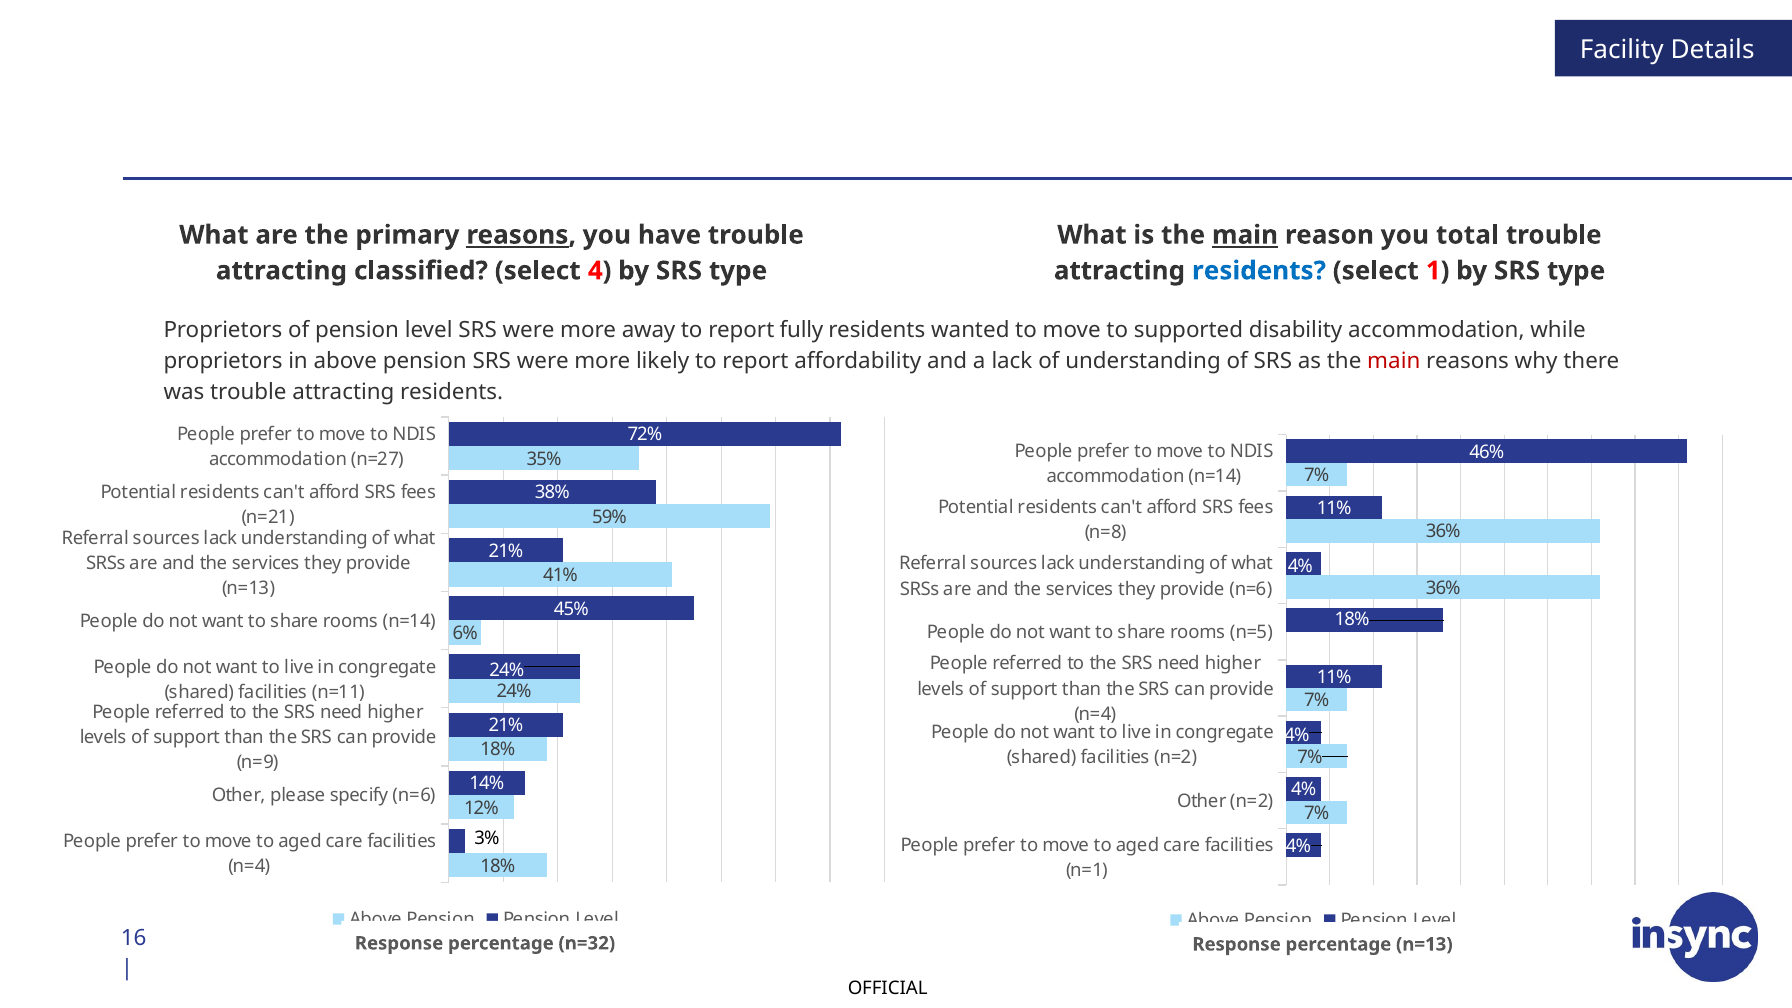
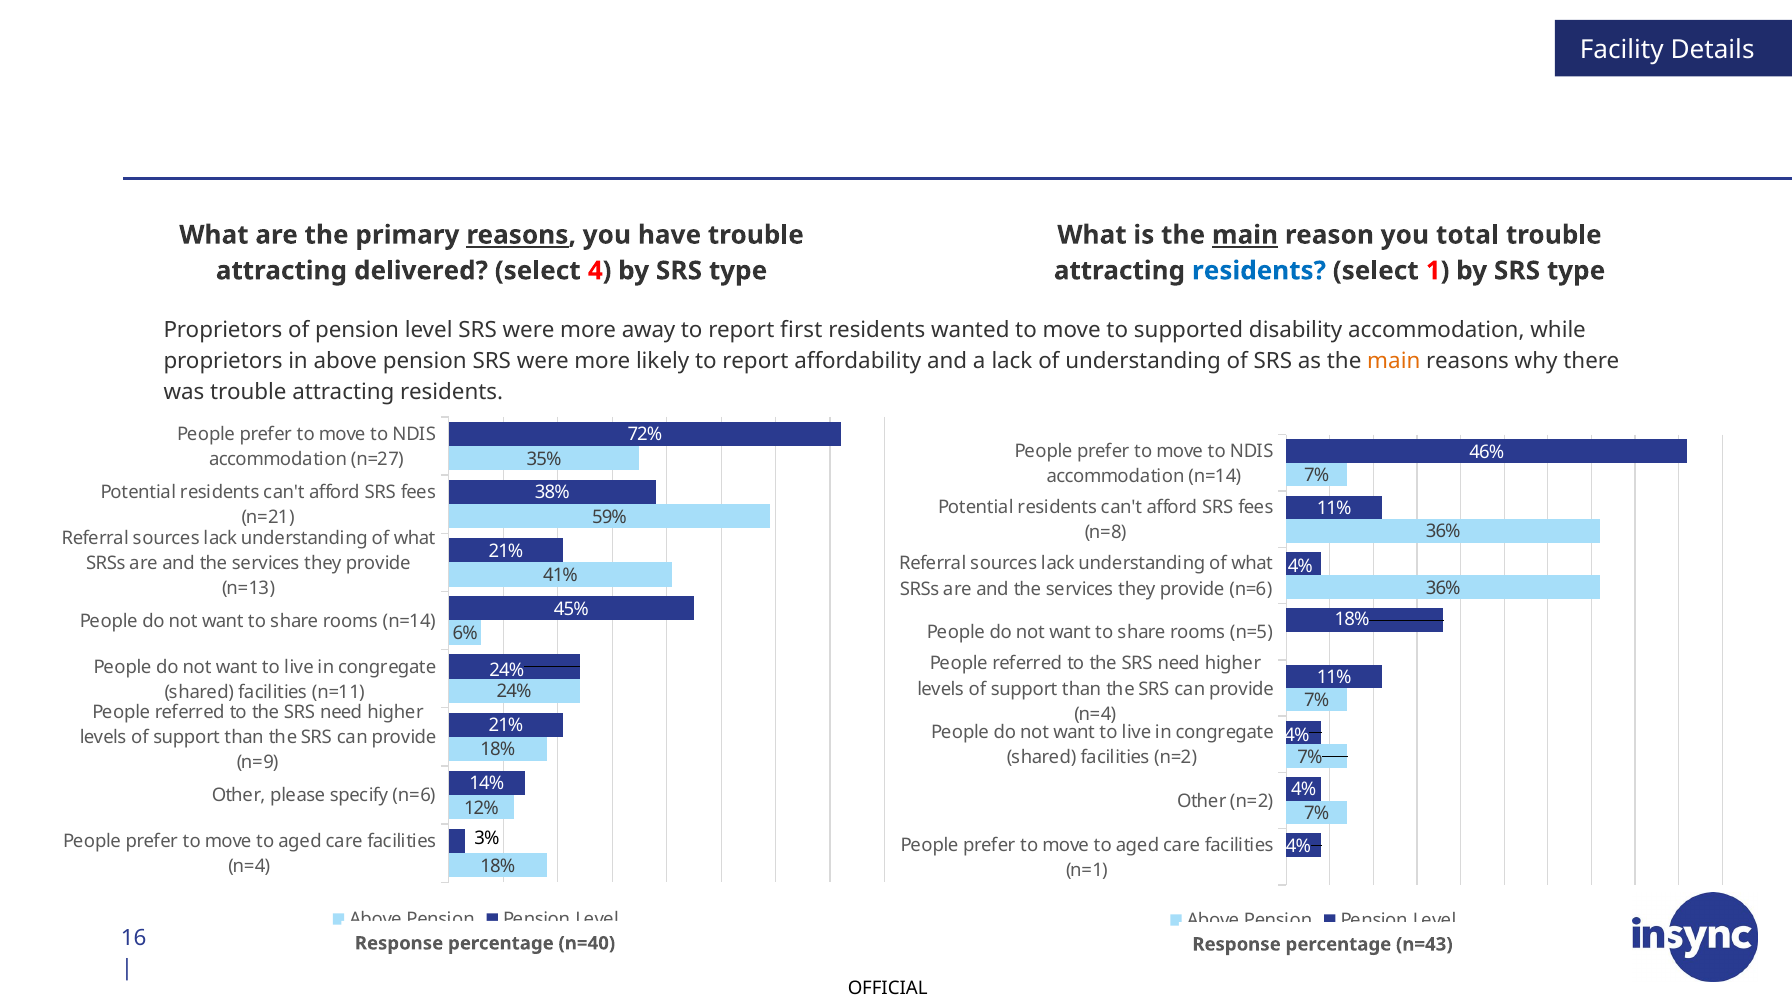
classified: classified -> delivered
fully: fully -> first
main at (1394, 361) colour: red -> orange
n=32: n=32 -> n=40
percentage n=13: n=13 -> n=43
